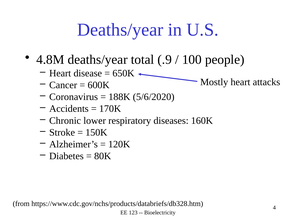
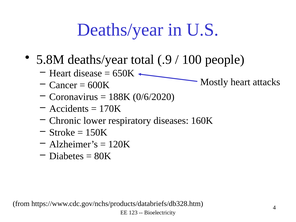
4.8M: 4.8M -> 5.8M
5/6/2020: 5/6/2020 -> 0/6/2020
